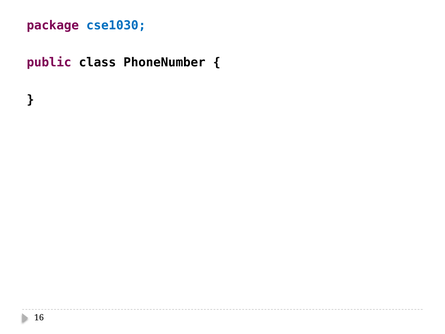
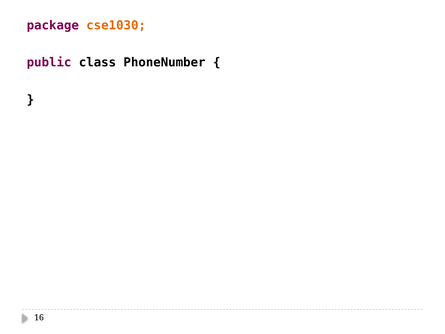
cse1030 colour: blue -> orange
